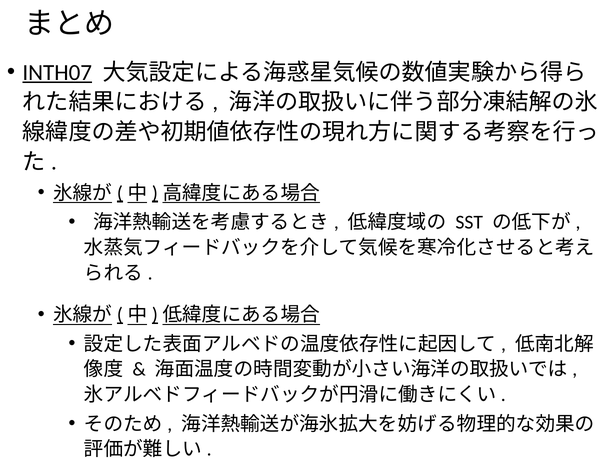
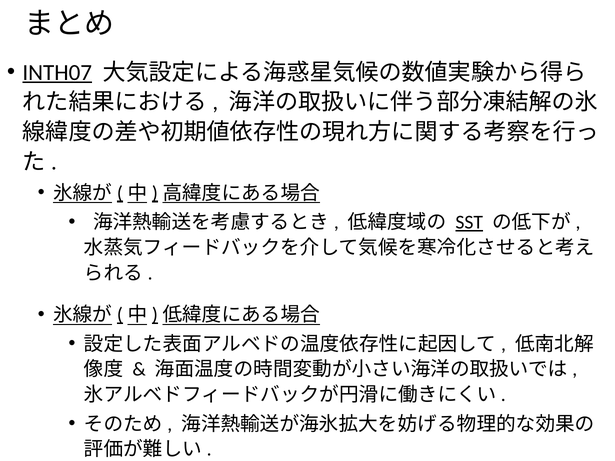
SST underline: none -> present
